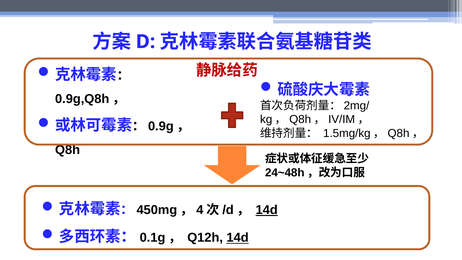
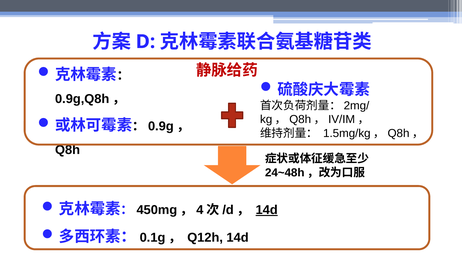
14d at (238, 238) underline: present -> none
